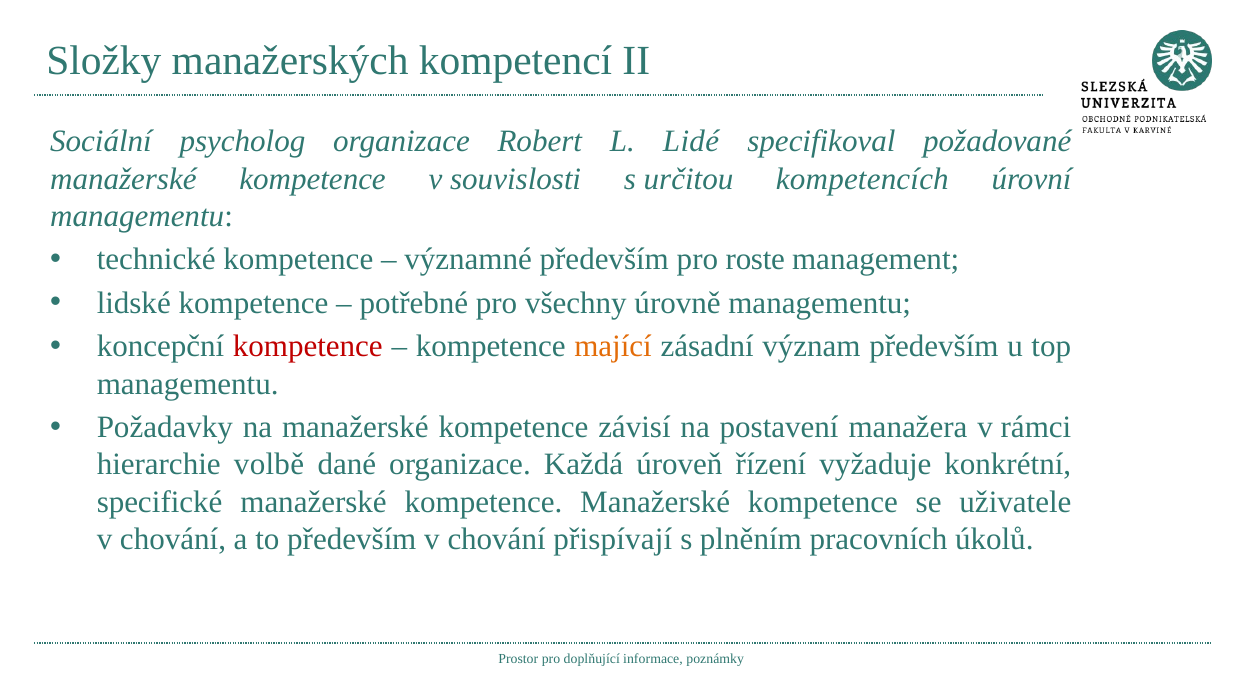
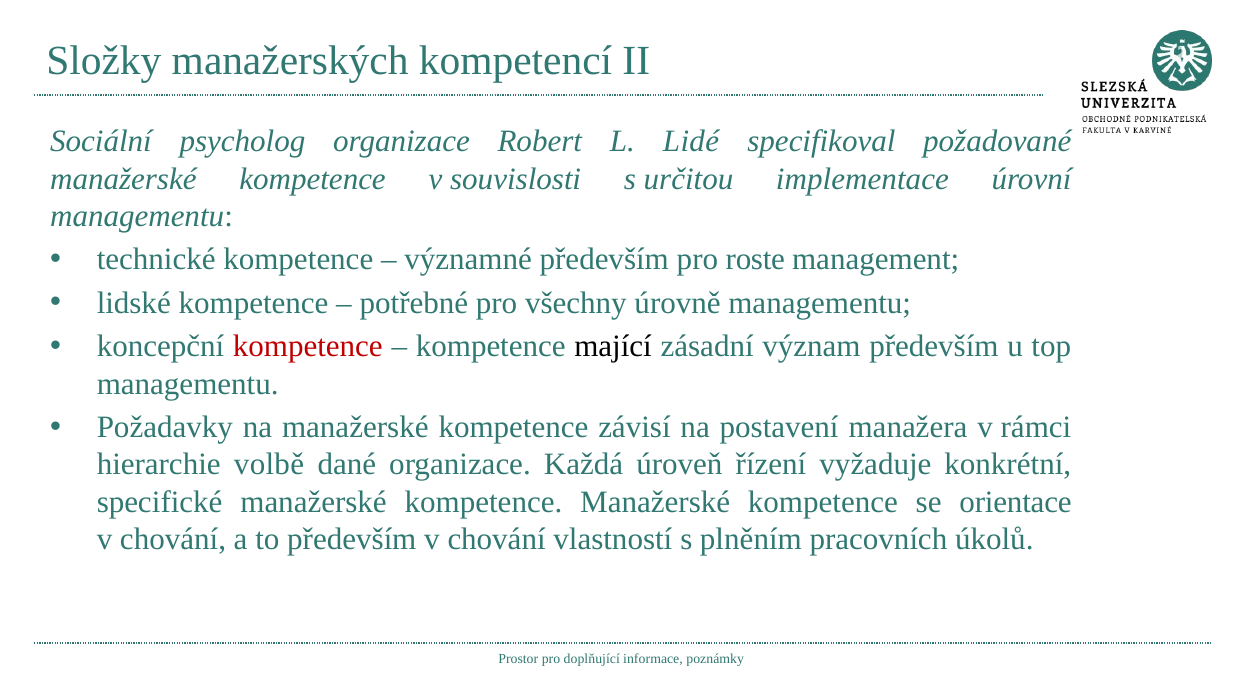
kompetencích: kompetencích -> implementace
mající colour: orange -> black
uživatele: uživatele -> orientace
přispívají: přispívají -> vlastností
